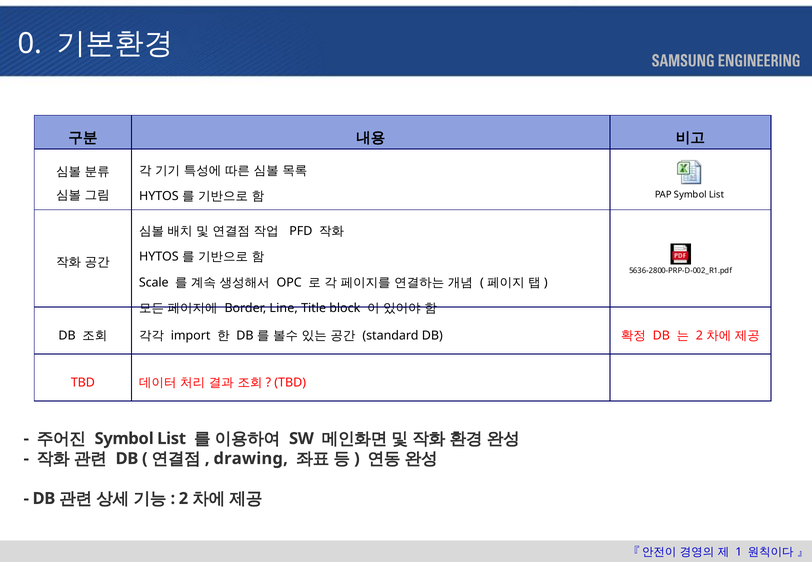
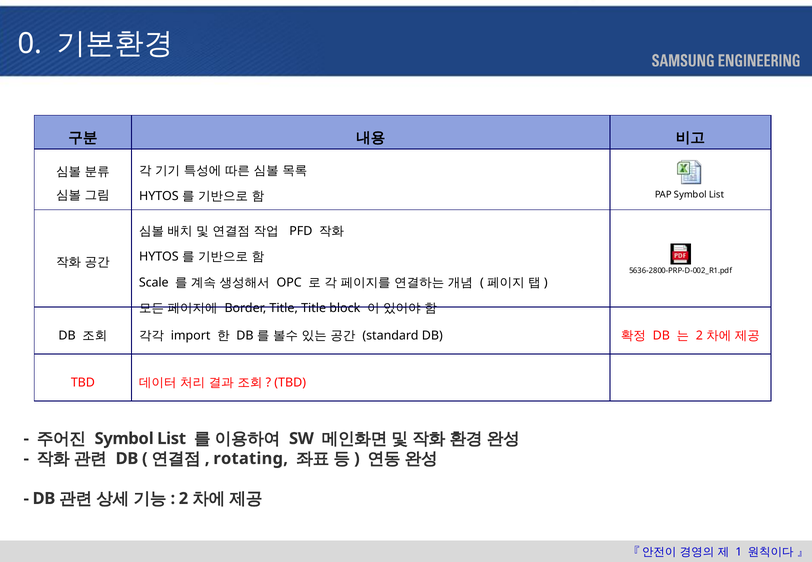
Border Line: Line -> Title
drawing: drawing -> rotating
